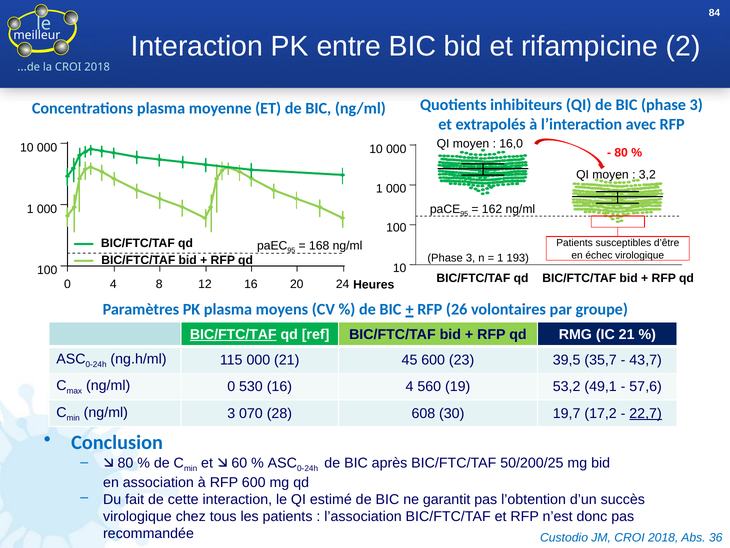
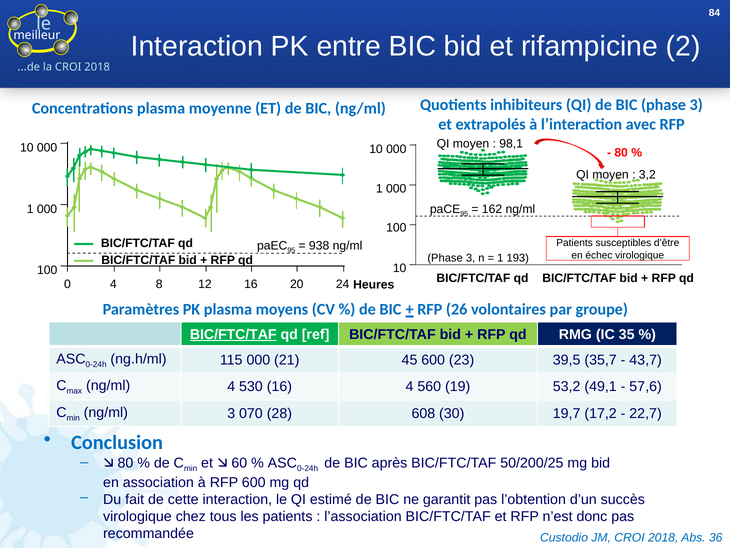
16,0: 16,0 -> 98,1
168: 168 -> 938
IC 21: 21 -> 35
ng/ml 0: 0 -> 4
22,7 underline: present -> none
